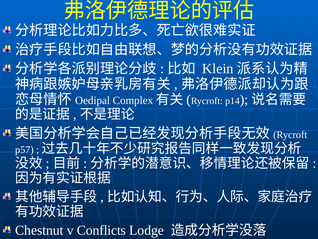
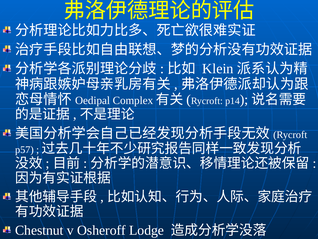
Conflicts: Conflicts -> Osheroff
